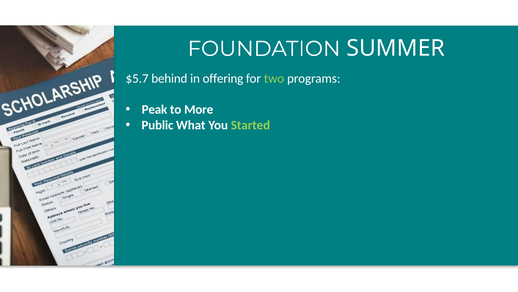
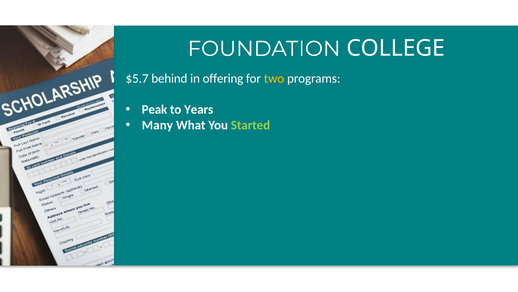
SUMMER: SUMMER -> COLLEGE
two colour: light green -> yellow
More: More -> Years
Public: Public -> Many
